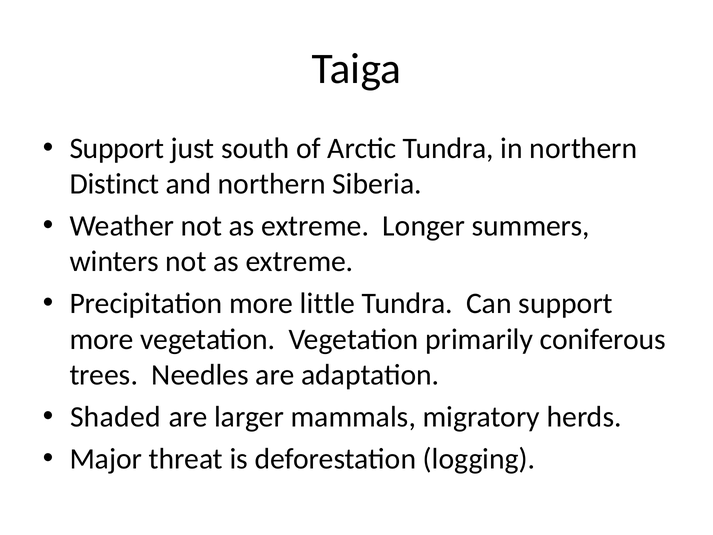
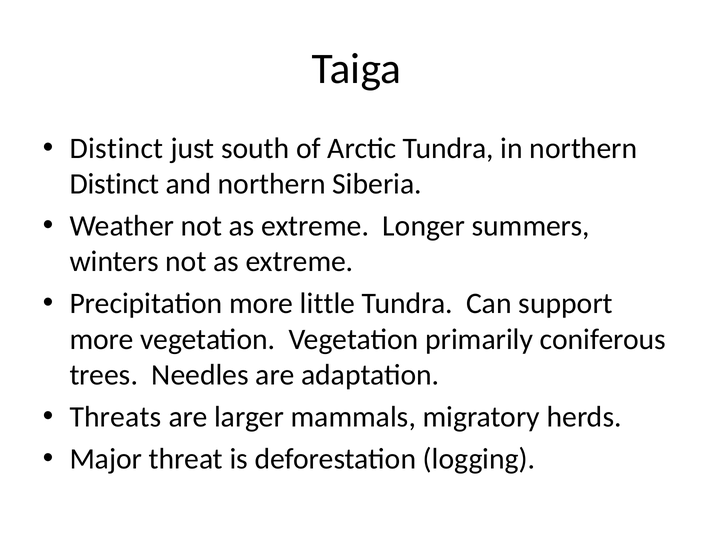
Support at (117, 148): Support -> Distinct
Shaded: Shaded -> Threats
